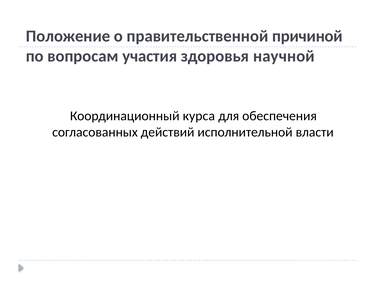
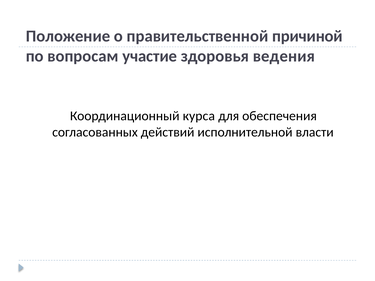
участия: участия -> участие
научной: научной -> ведения
